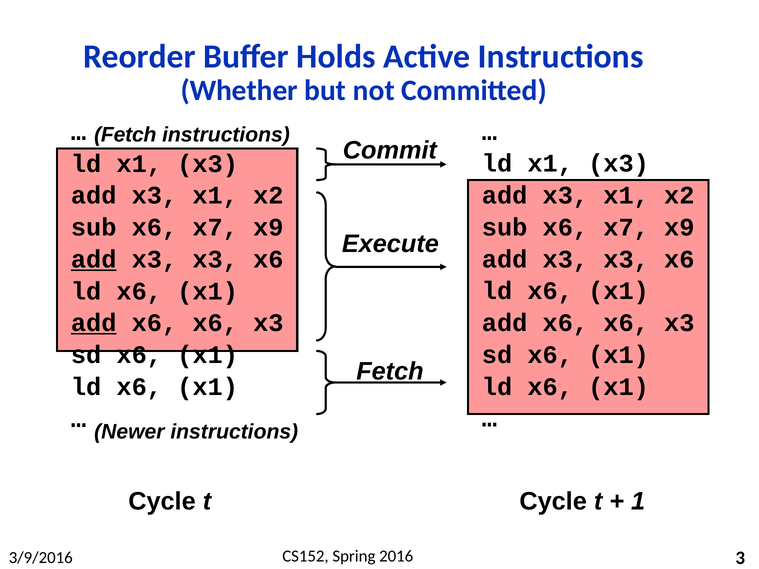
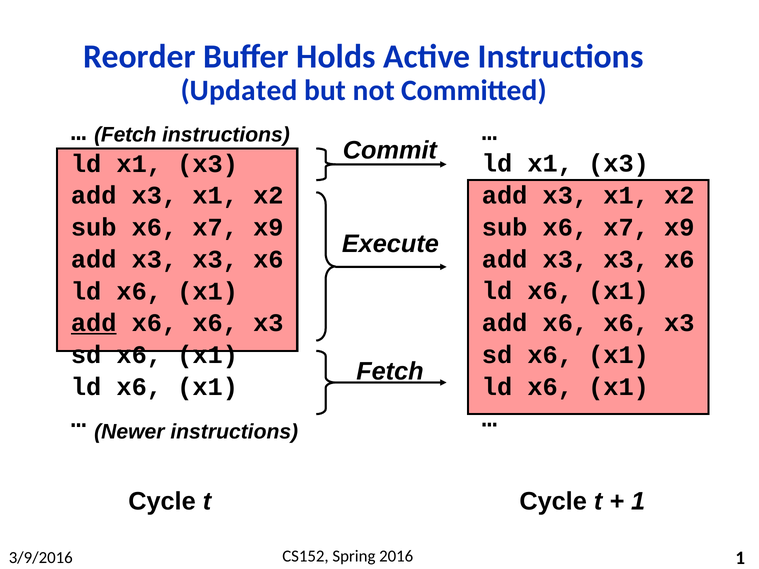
Whether: Whether -> Updated
add at (94, 259) underline: present -> none
3 at (740, 558): 3 -> 1
